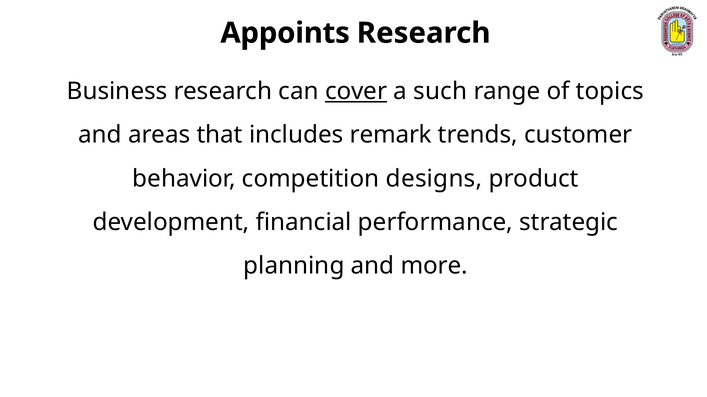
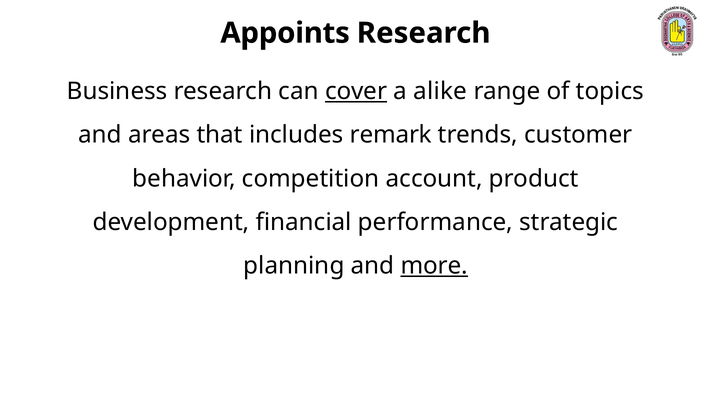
such: such -> alike
designs: designs -> account
more underline: none -> present
